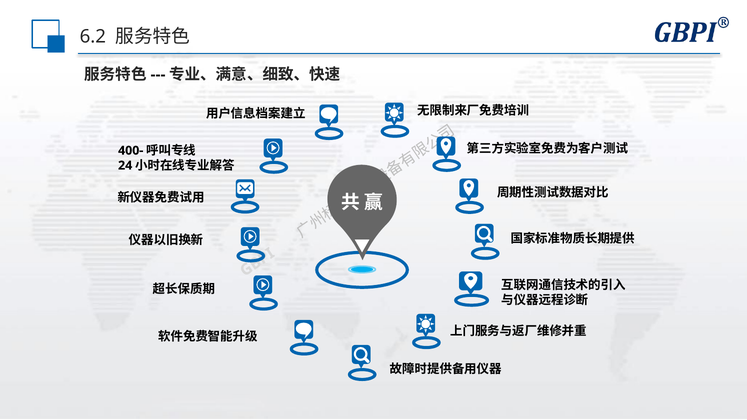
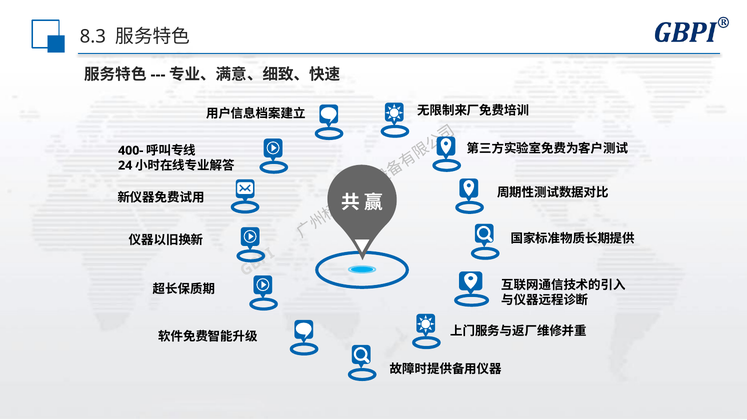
6.2: 6.2 -> 8.3
